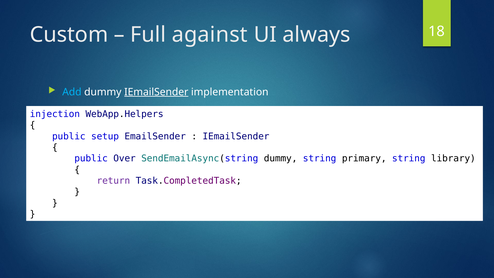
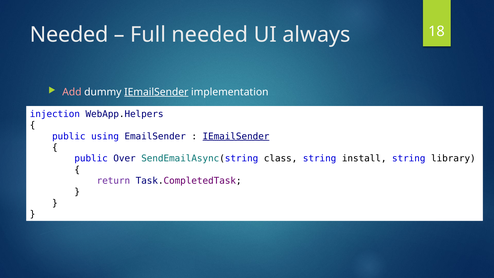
Custom at (69, 35): Custom -> Needed
Full against: against -> needed
Add colour: light blue -> pink
setup: setup -> using
IEmailSender at (236, 136) underline: none -> present
SendEmailAsync(string dummy: dummy -> class
primary: primary -> install
